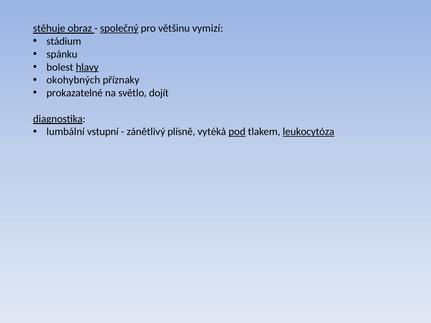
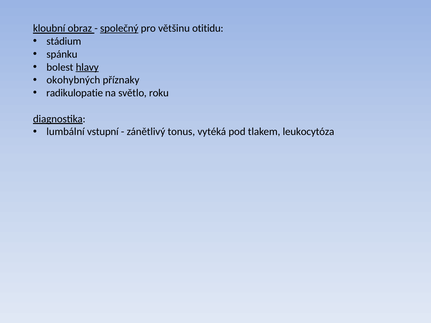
stěhuje: stěhuje -> kloubní
vymizí: vymizí -> otitidu
prokazatelné: prokazatelné -> radikulopatie
dojít: dojít -> roku
plísně: plísně -> tonus
pod underline: present -> none
leukocytóza underline: present -> none
